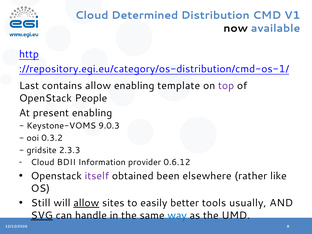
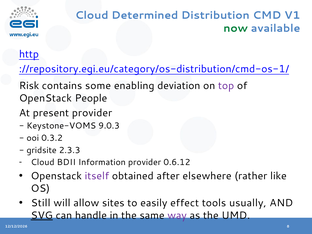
now colour: black -> green
Last: Last -> Risk
contains allow: allow -> some
template: template -> deviation
present enabling: enabling -> provider
been: been -> after
allow at (86, 203) underline: present -> none
better: better -> effect
way colour: blue -> purple
